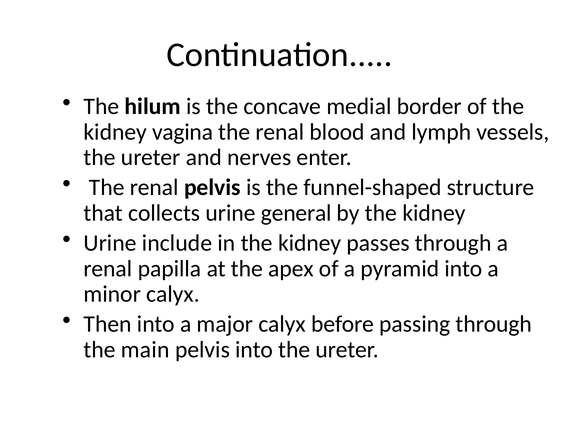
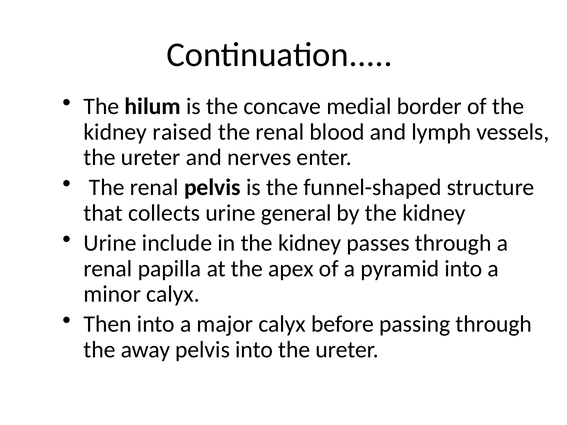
vagina: vagina -> raised
main: main -> away
